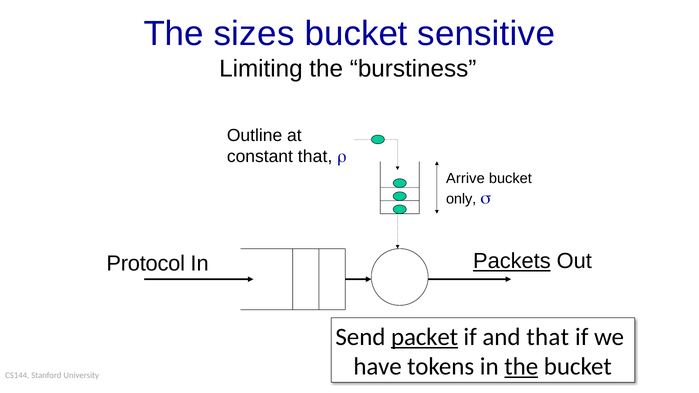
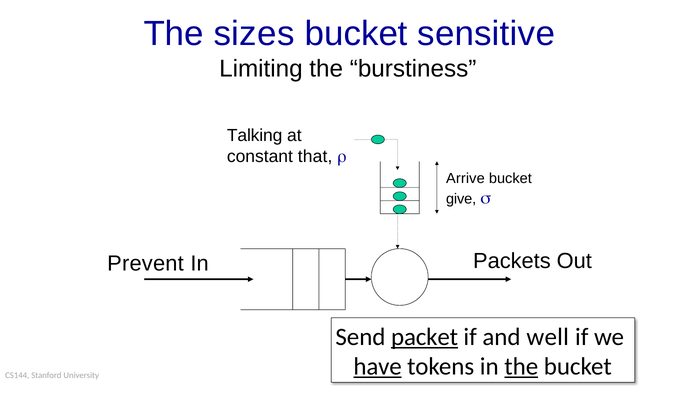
Outline: Outline -> Talking
only: only -> give
Protocol: Protocol -> Prevent
Packets underline: present -> none
and that: that -> well
have underline: none -> present
